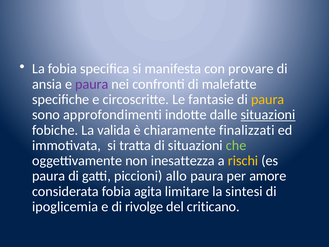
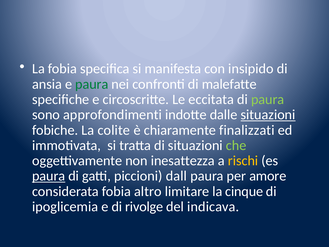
provare: provare -> insipido
paura at (92, 84) colour: purple -> green
fantasie: fantasie -> eccitata
paura at (268, 99) colour: yellow -> light green
valida: valida -> colite
paura at (49, 176) underline: none -> present
allo: allo -> dall
agita: agita -> altro
sintesi: sintesi -> cinque
criticano: criticano -> indicava
